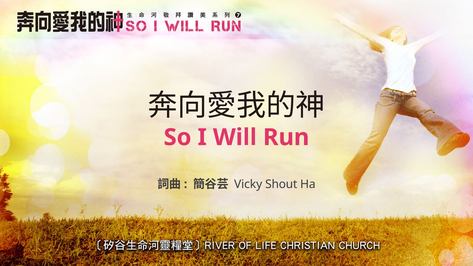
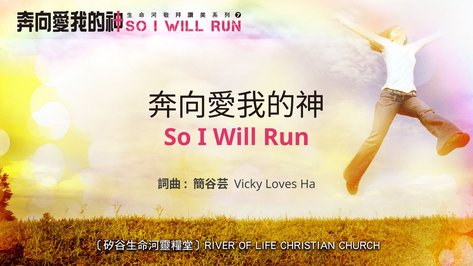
Shout: Shout -> Loves
